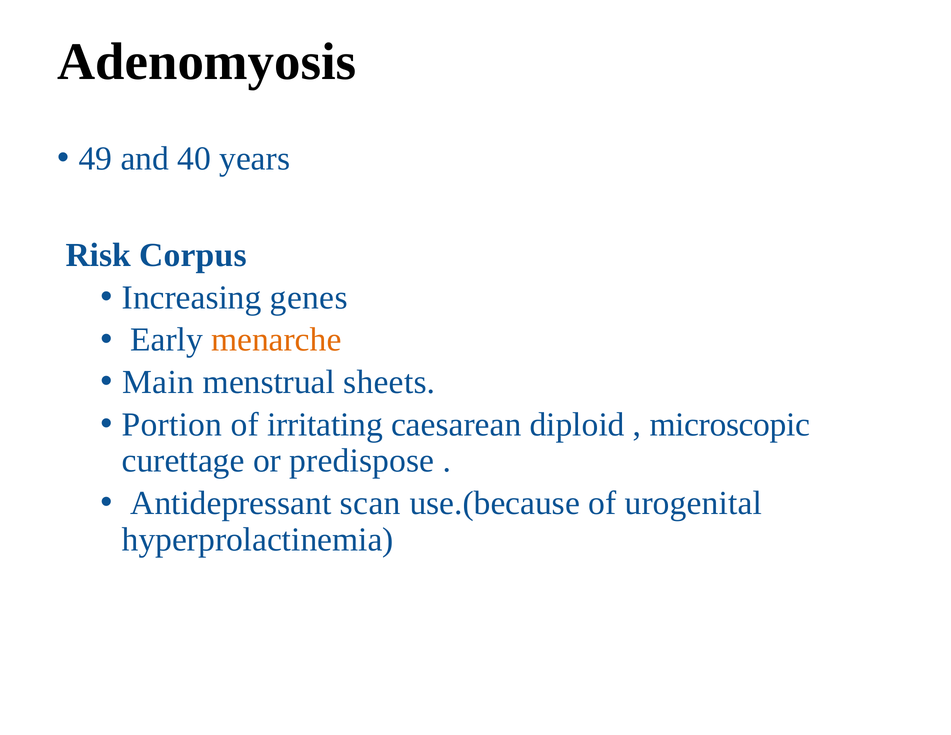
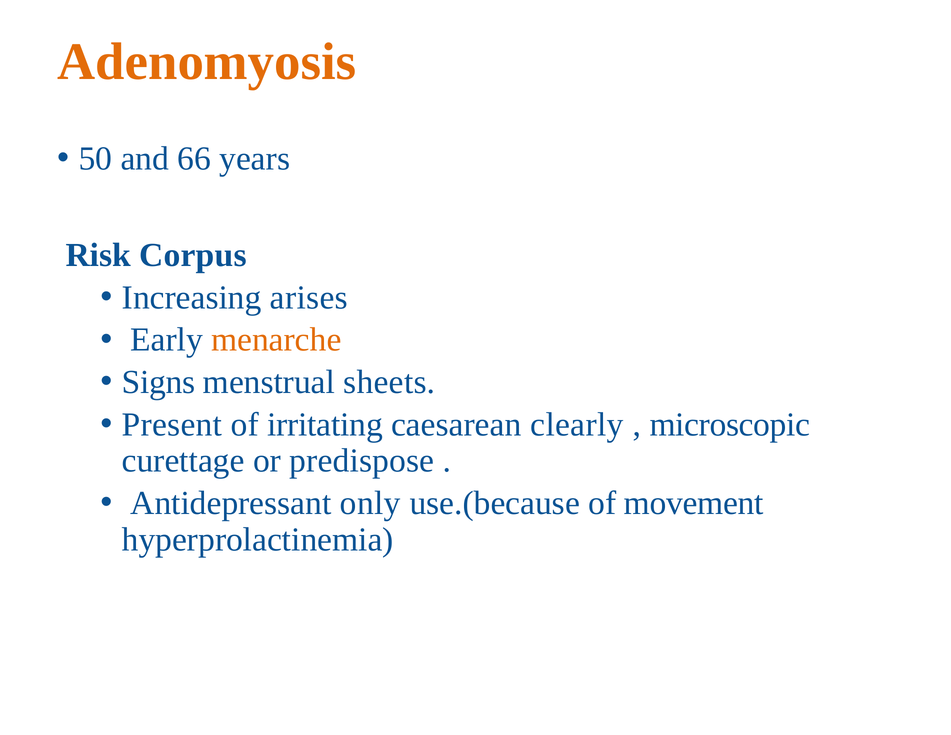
Adenomyosis colour: black -> orange
49: 49 -> 50
40: 40 -> 66
genes: genes -> arises
Main: Main -> Signs
Portion: Portion -> Present
diploid: diploid -> clearly
scan: scan -> only
urogenital: urogenital -> movement
